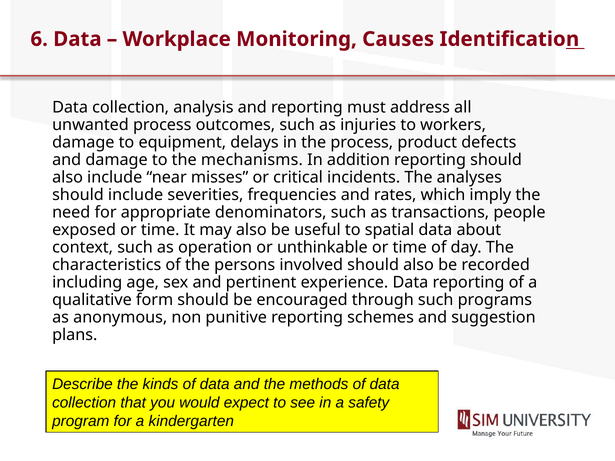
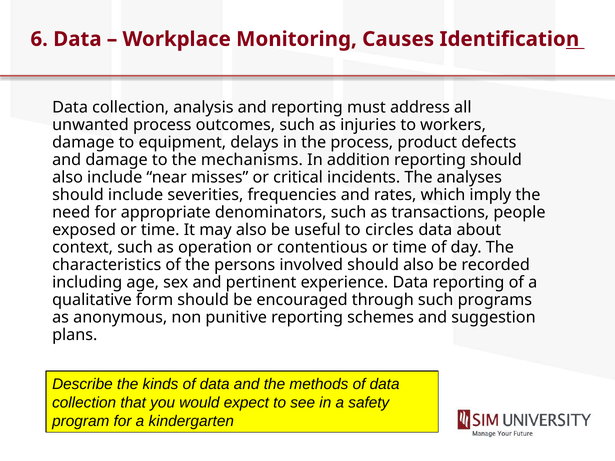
spatial: spatial -> circles
unthinkable: unthinkable -> contentious
